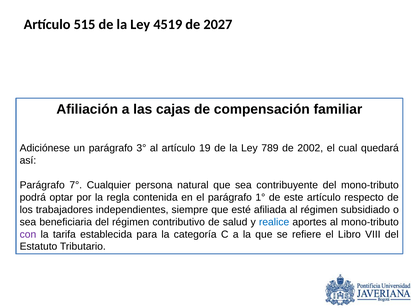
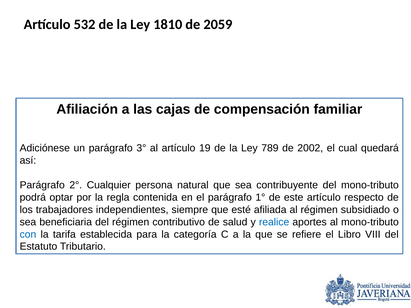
515: 515 -> 532
4519: 4519 -> 1810
2027: 2027 -> 2059
7°: 7° -> 2°
con colour: purple -> blue
